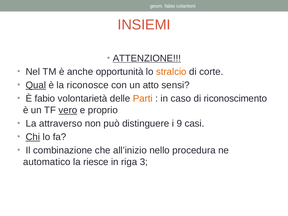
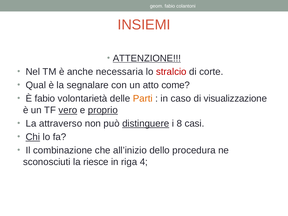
opportunità: opportunità -> necessaria
stralcio colour: orange -> red
Qual underline: present -> none
riconosce: riconosce -> segnalare
sensi: sensi -> come
riconoscimento: riconoscimento -> visualizzazione
proprio underline: none -> present
distinguere underline: none -> present
9: 9 -> 8
nello: nello -> dello
automatico: automatico -> sconosciuti
3: 3 -> 4
